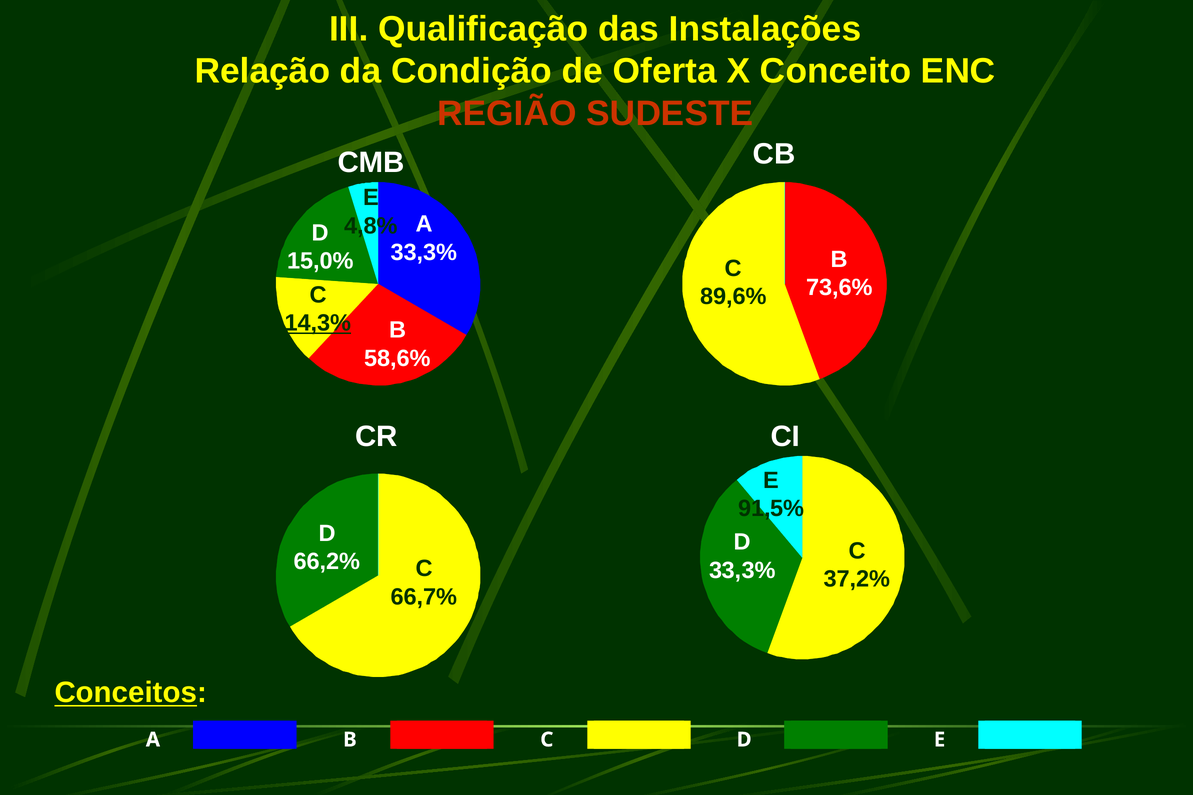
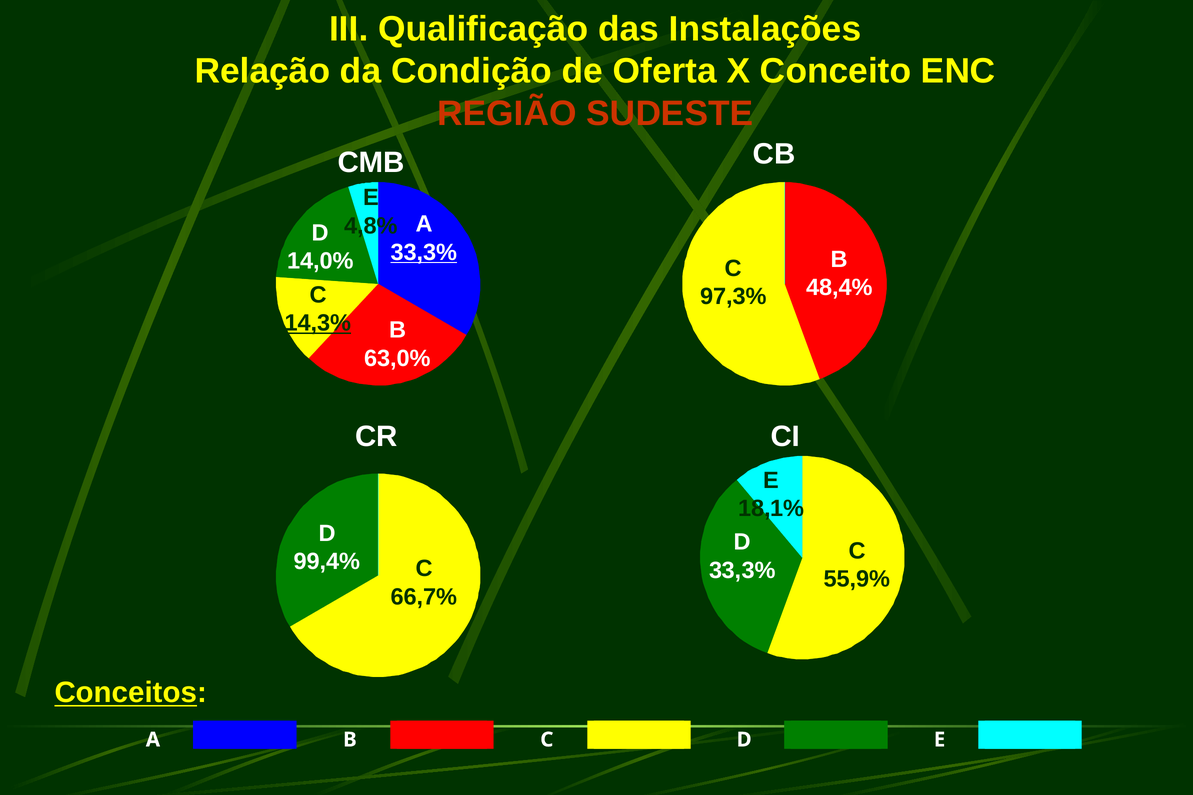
33,3% at (424, 252) underline: none -> present
15,0%: 15,0% -> 14,0%
73,6%: 73,6% -> 48,4%
89,6%: 89,6% -> 97,3%
58,6%: 58,6% -> 63,0%
91,5%: 91,5% -> 18,1%
66,2%: 66,2% -> 99,4%
37,2%: 37,2% -> 55,9%
